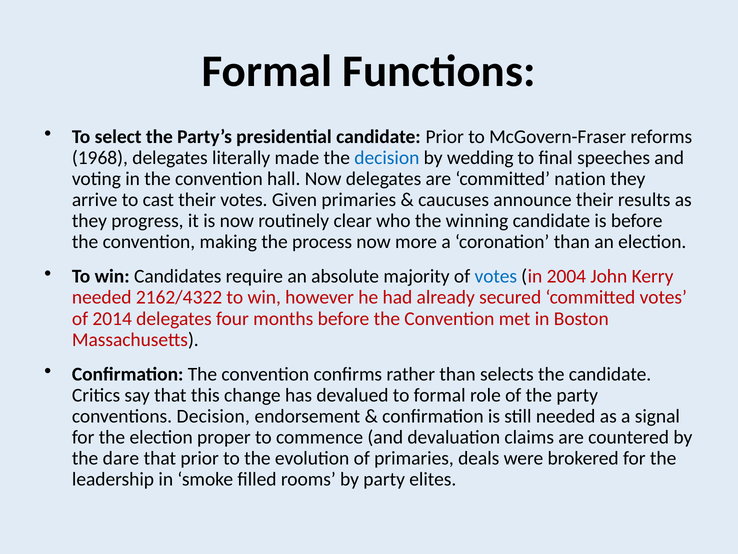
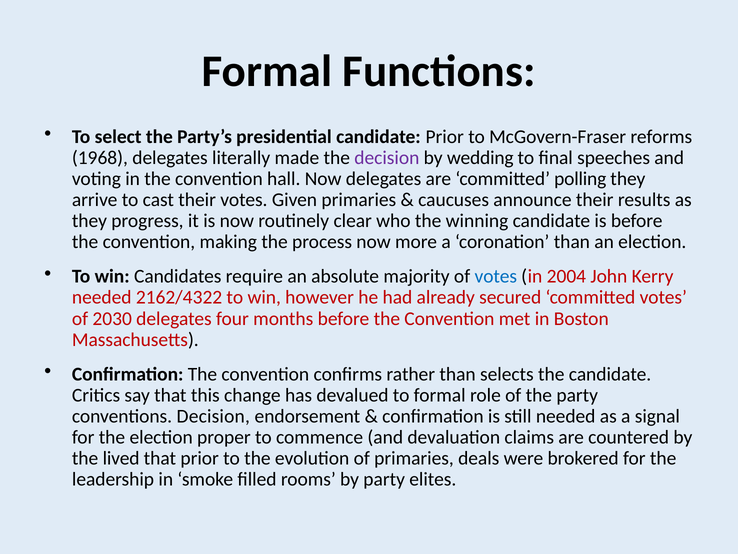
decision at (387, 158) colour: blue -> purple
nation: nation -> polling
2014: 2014 -> 2030
dare: dare -> lived
